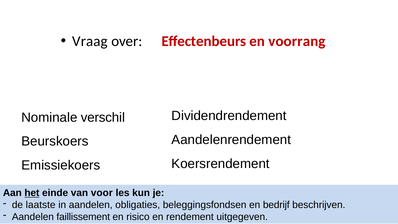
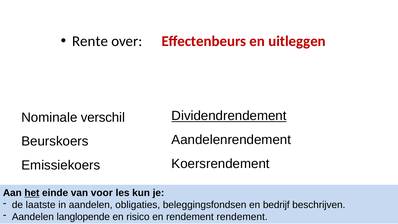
Vraag: Vraag -> Rente
voorrang: voorrang -> uitleggen
Dividendrendement underline: none -> present
faillissement: faillissement -> langlopende
rendement uitgegeven: uitgegeven -> rendement
